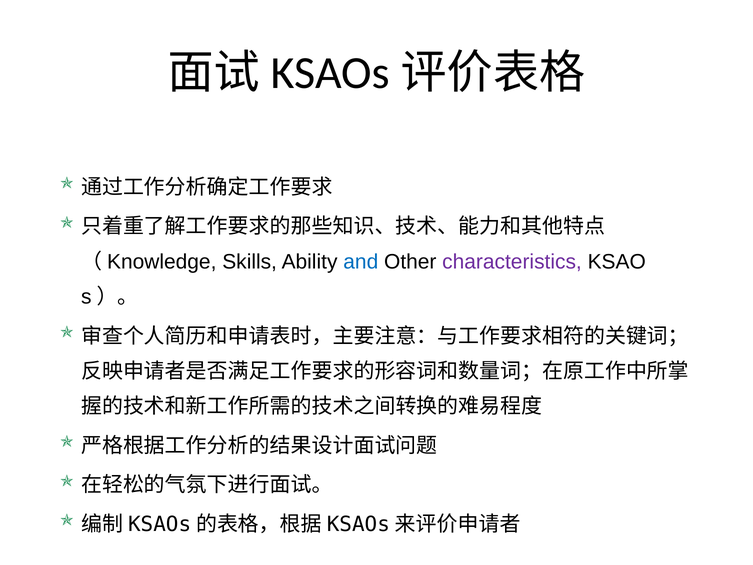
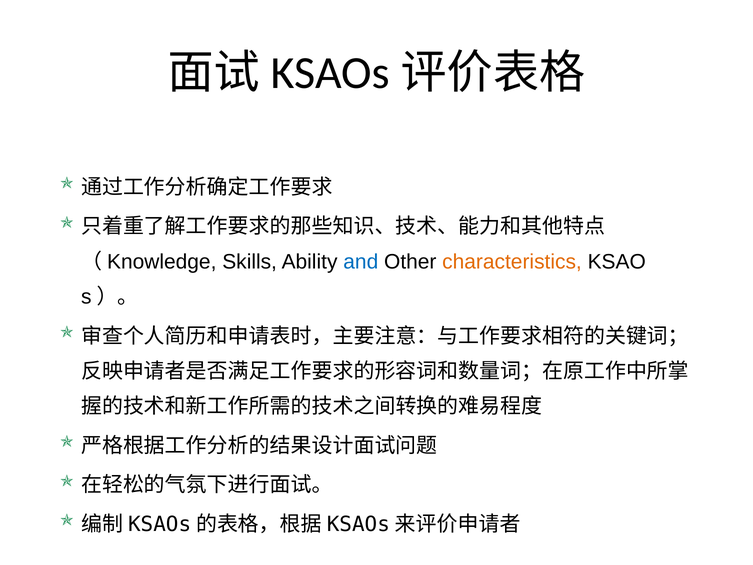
characteristics colour: purple -> orange
